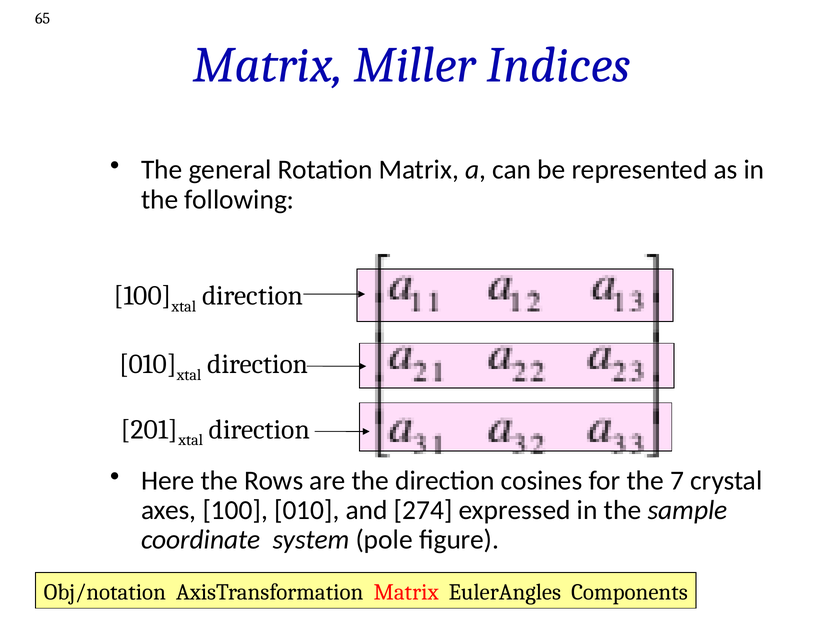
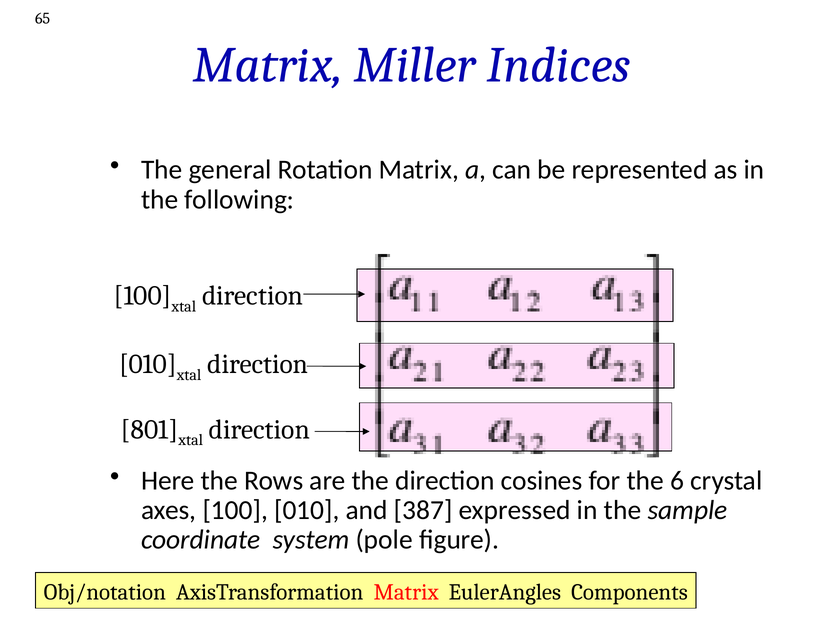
201: 201 -> 801
7: 7 -> 6
274: 274 -> 387
